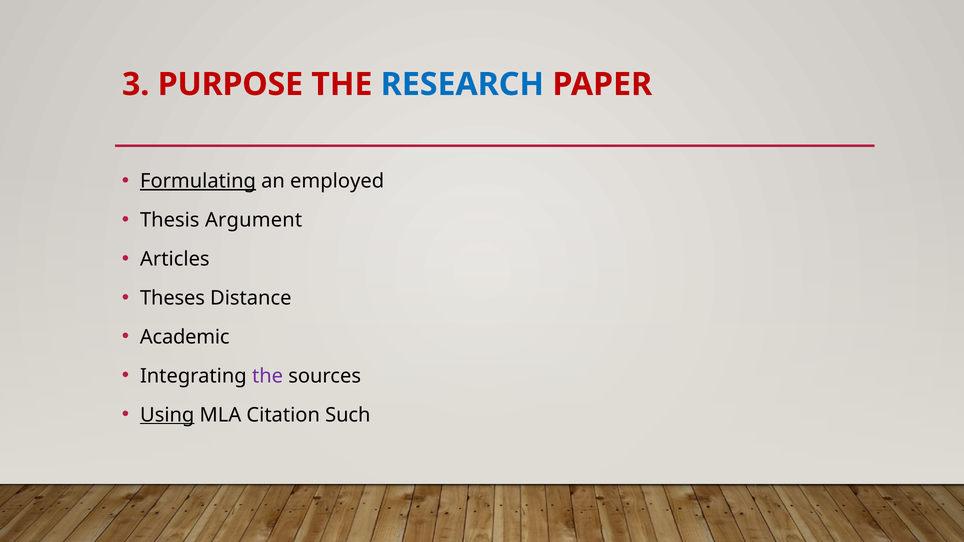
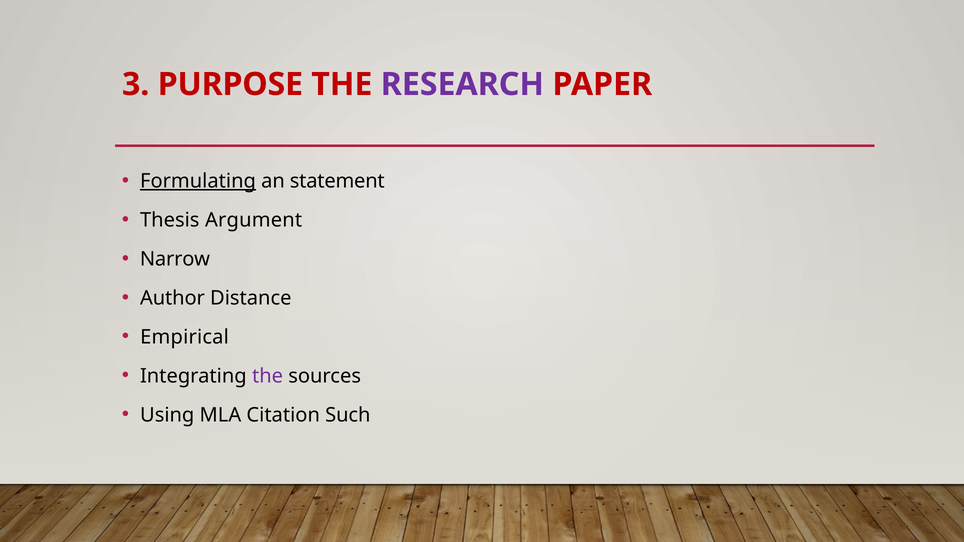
RESEARCH colour: blue -> purple
employed: employed -> statement
Articles: Articles -> Narrow
Theses: Theses -> Author
Academic: Academic -> Empirical
Using underline: present -> none
